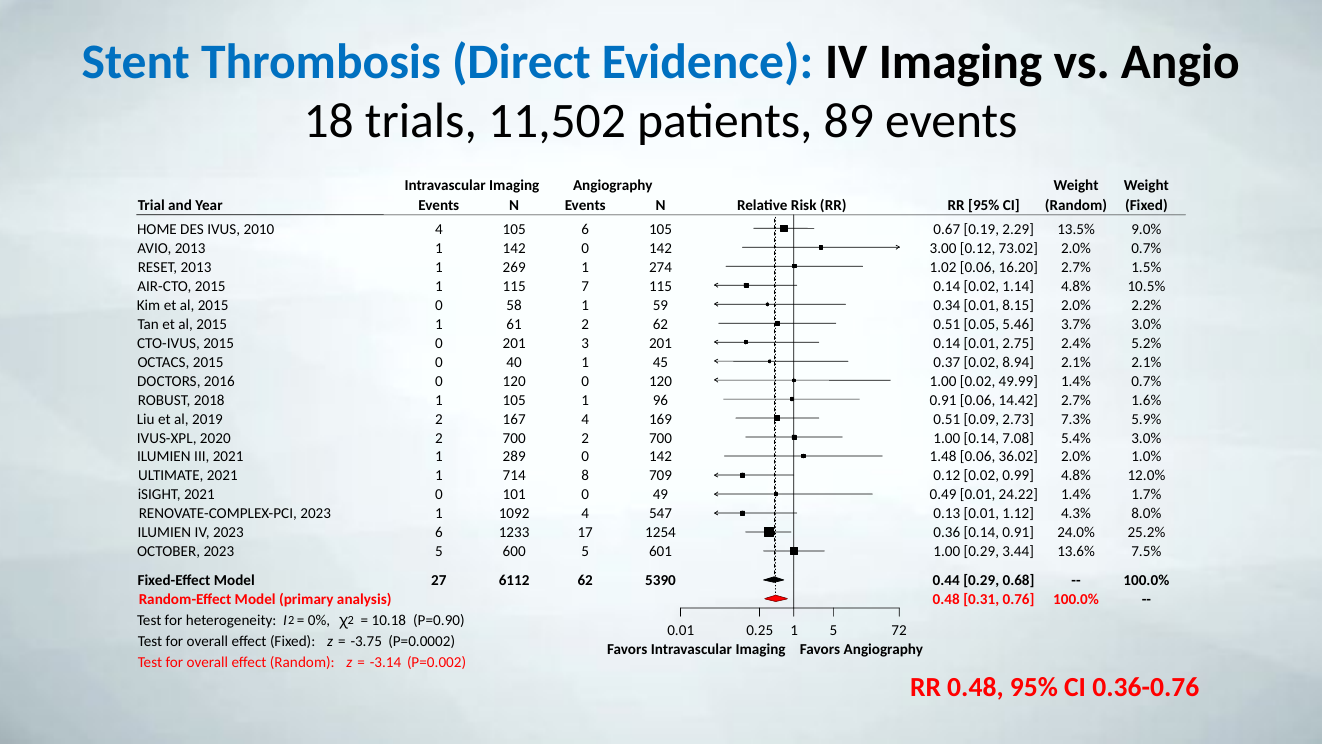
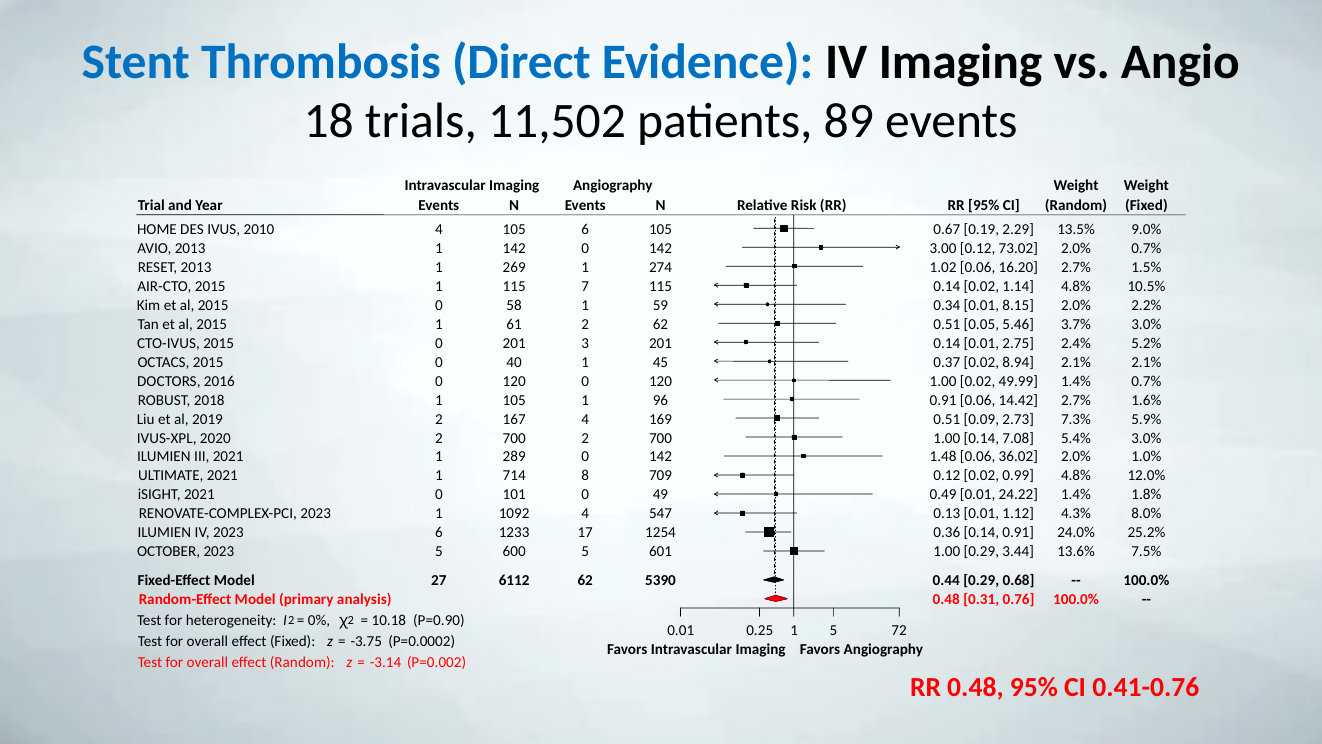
1.7%: 1.7% -> 1.8%
0.36-0.76: 0.36-0.76 -> 0.41-0.76
